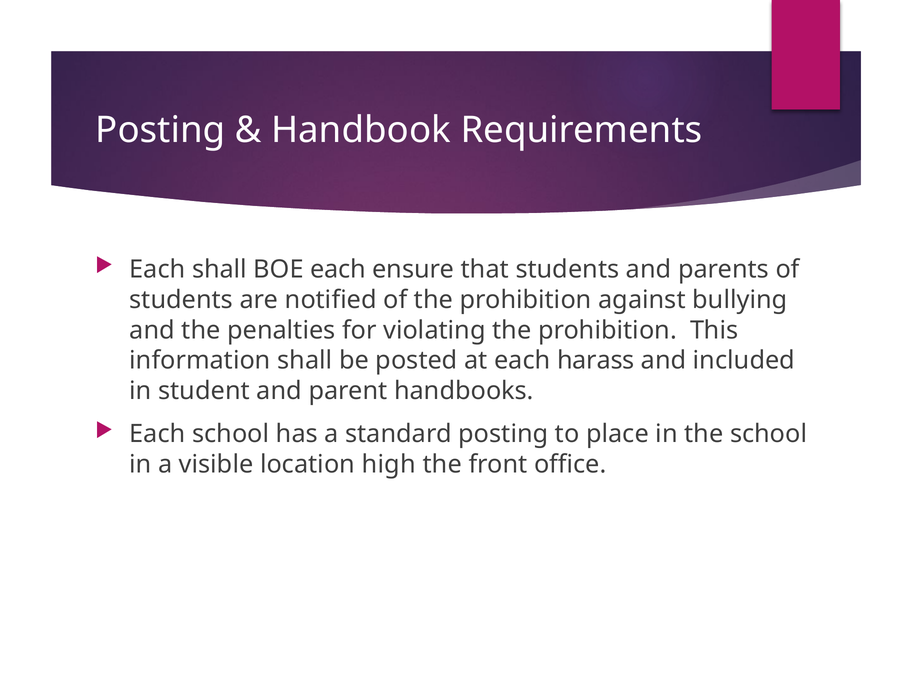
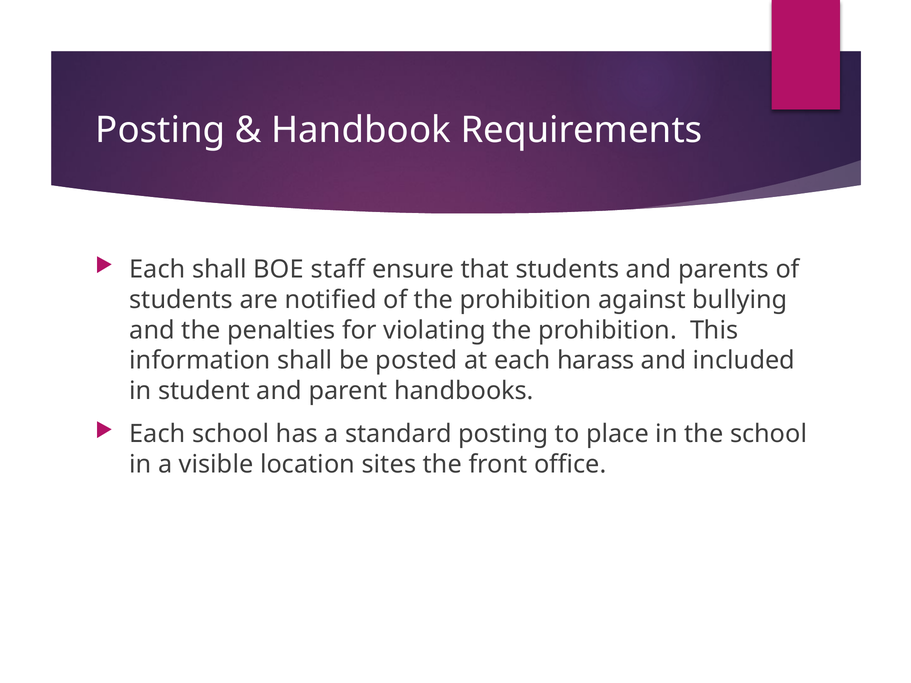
BOE each: each -> staff
high: high -> sites
